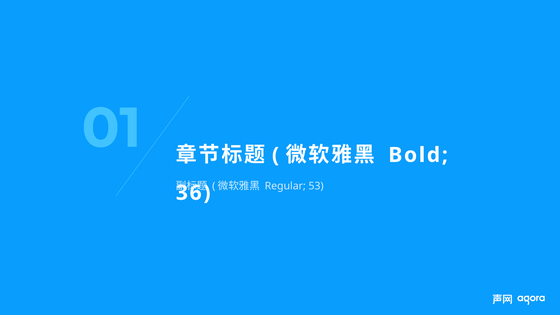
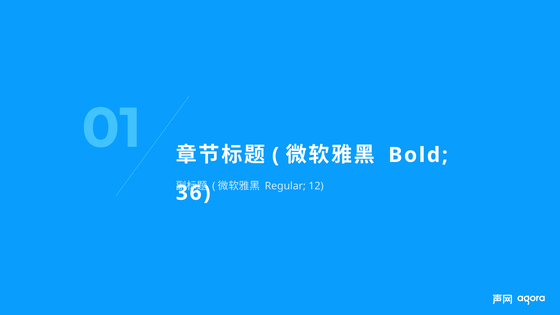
53: 53 -> 12
